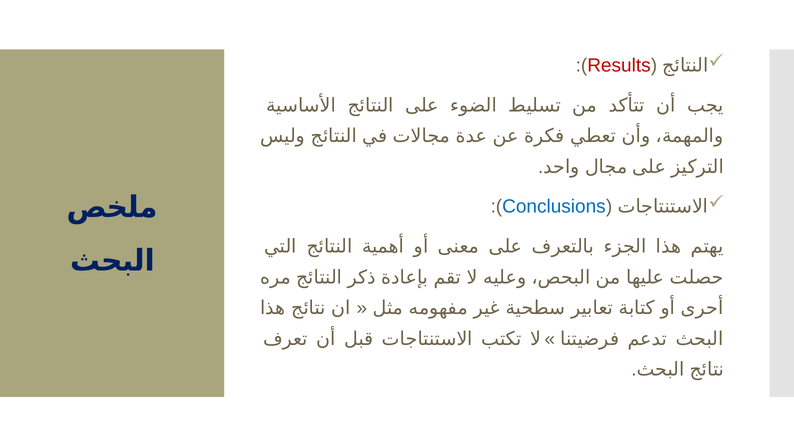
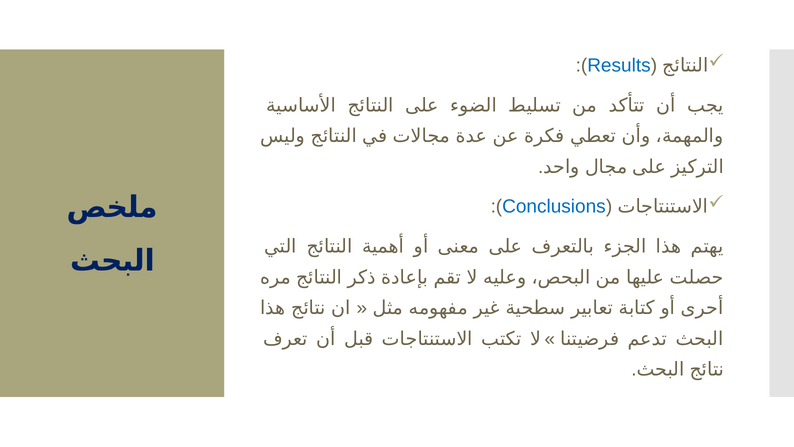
Results colour: red -> blue
